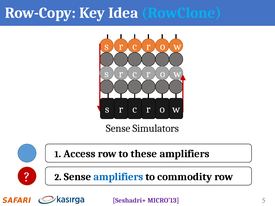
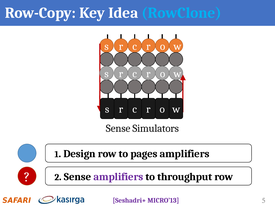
Access: Access -> Design
these: these -> pages
amplifiers at (118, 177) colour: blue -> purple
commodity: commodity -> throughput
